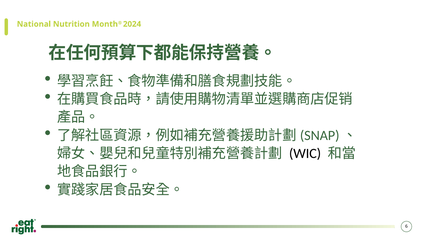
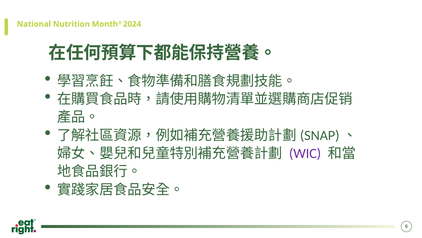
WIC colour: black -> purple
